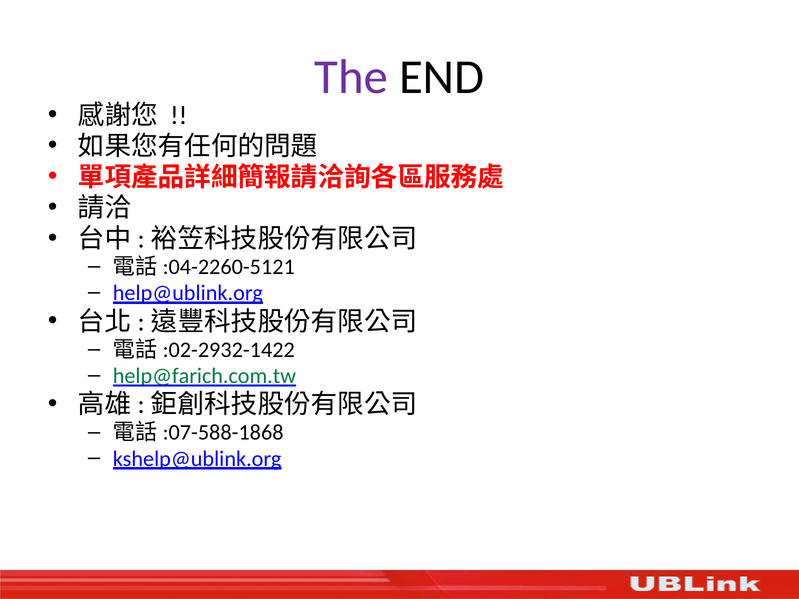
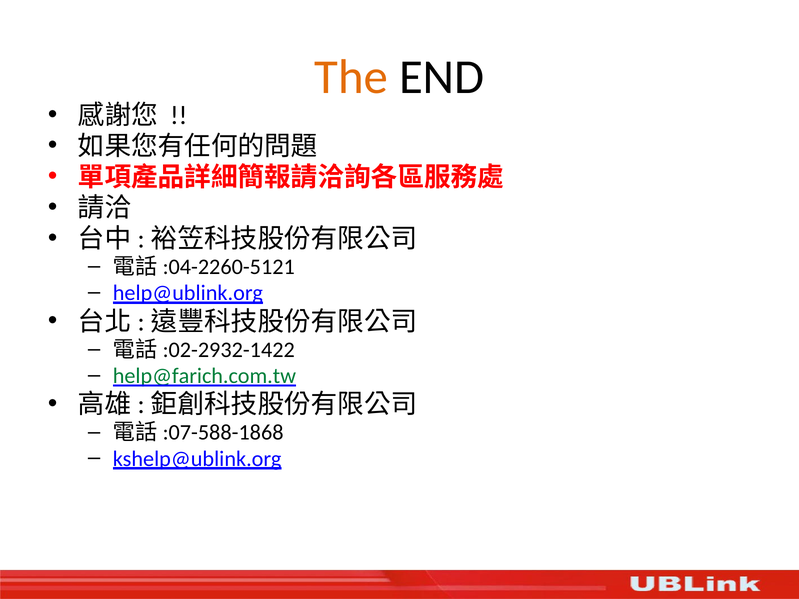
The colour: purple -> orange
